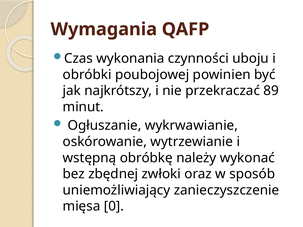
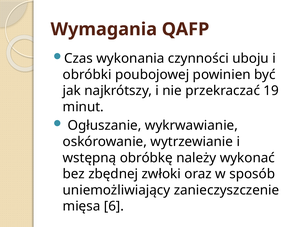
89: 89 -> 19
0: 0 -> 6
